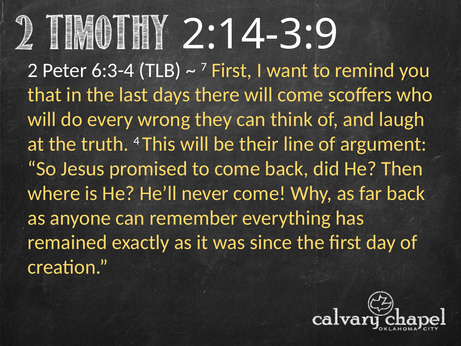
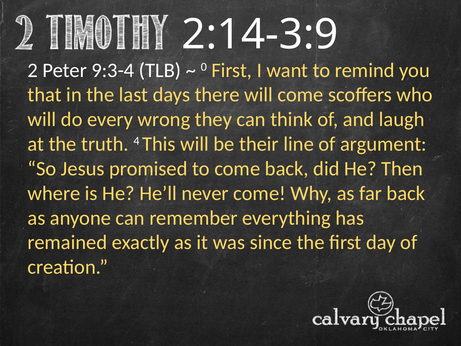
6:3-4: 6:3-4 -> 9:3-4
7: 7 -> 0
